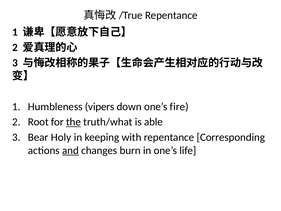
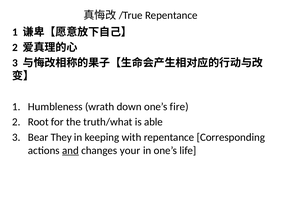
vipers: vipers -> wrath
the underline: present -> none
Holy: Holy -> They
burn: burn -> your
